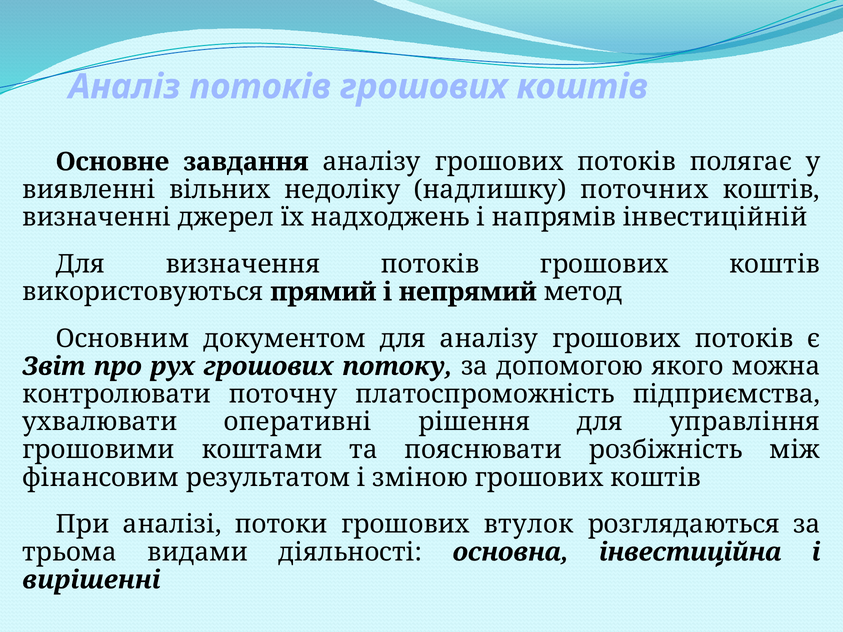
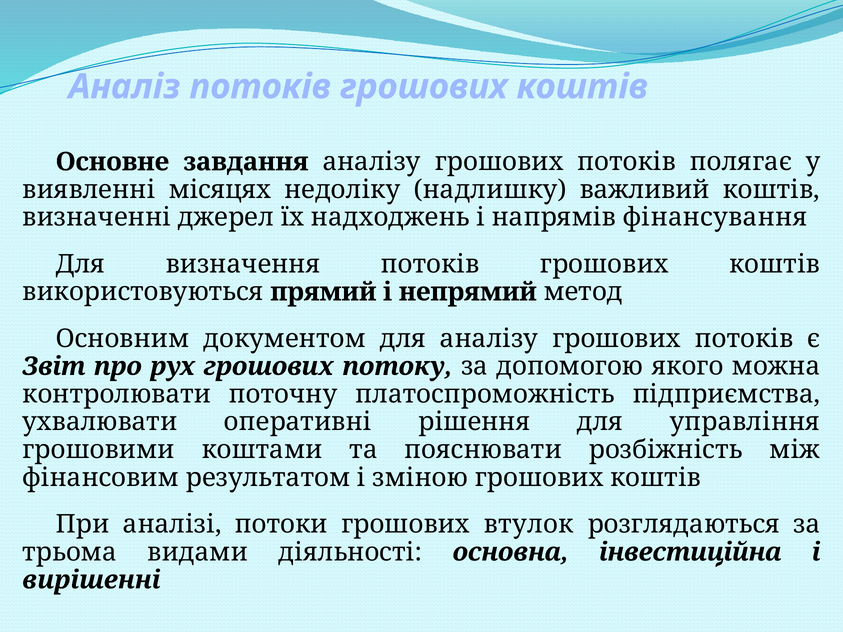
вільних: вільних -> місяцях
поточних: поточних -> важливий
інвестиційній: інвестиційній -> фінансування
